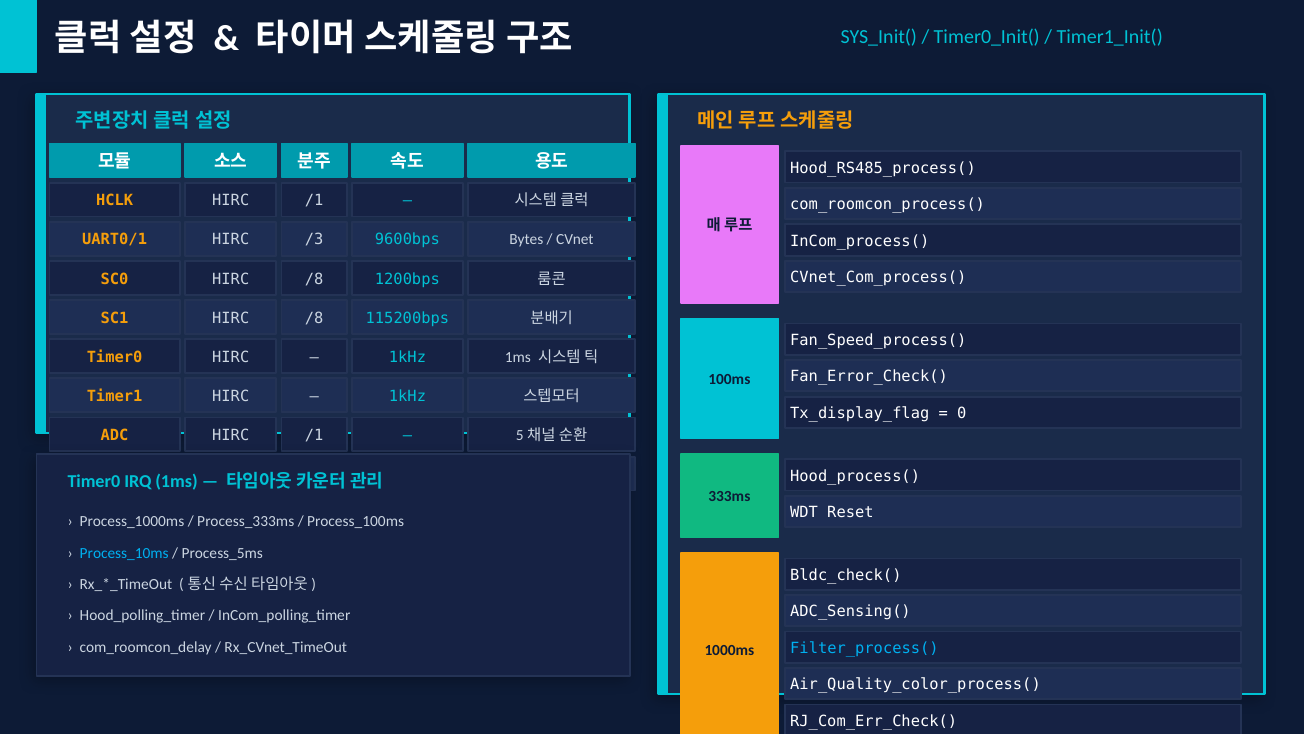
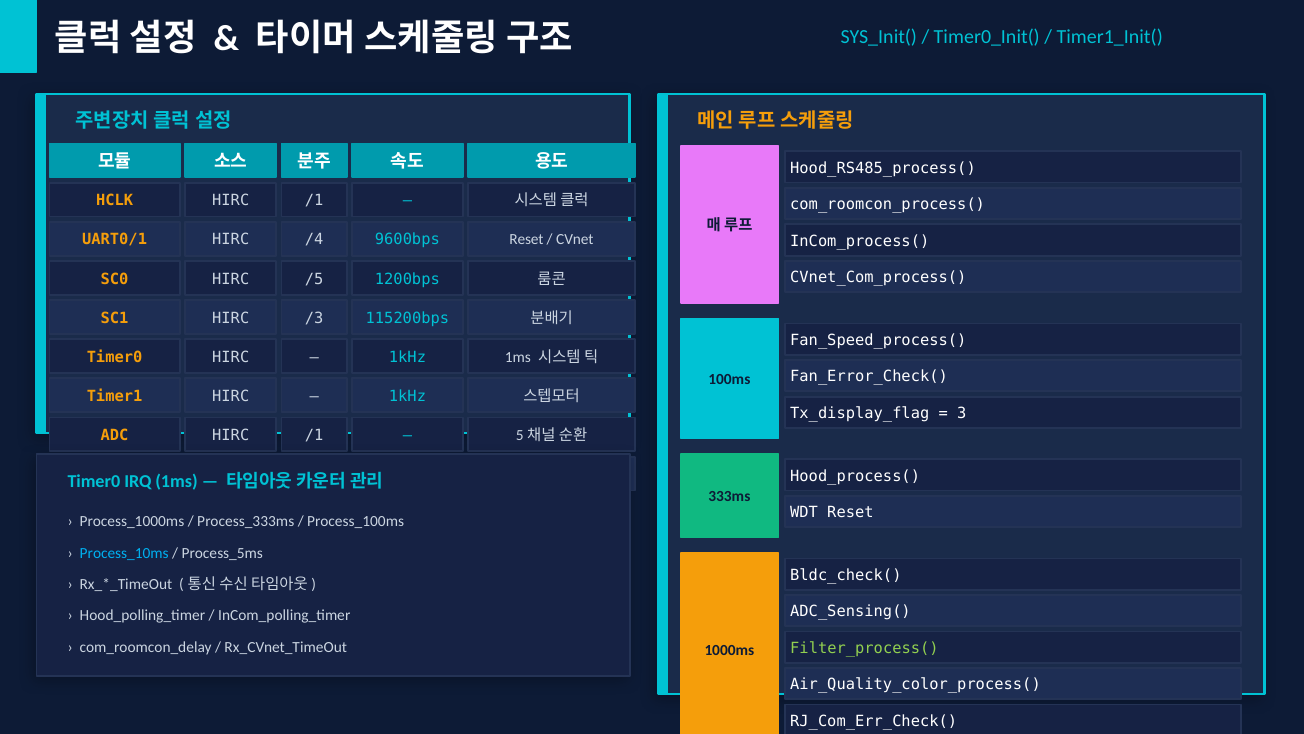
/3: /3 -> /4
9600bps Bytes: Bytes -> Reset
SC0 HIRC /8: /8 -> /5
SC1 HIRC /8: /8 -> /3
0: 0 -> 3
Filter_process( colour: light blue -> light green
